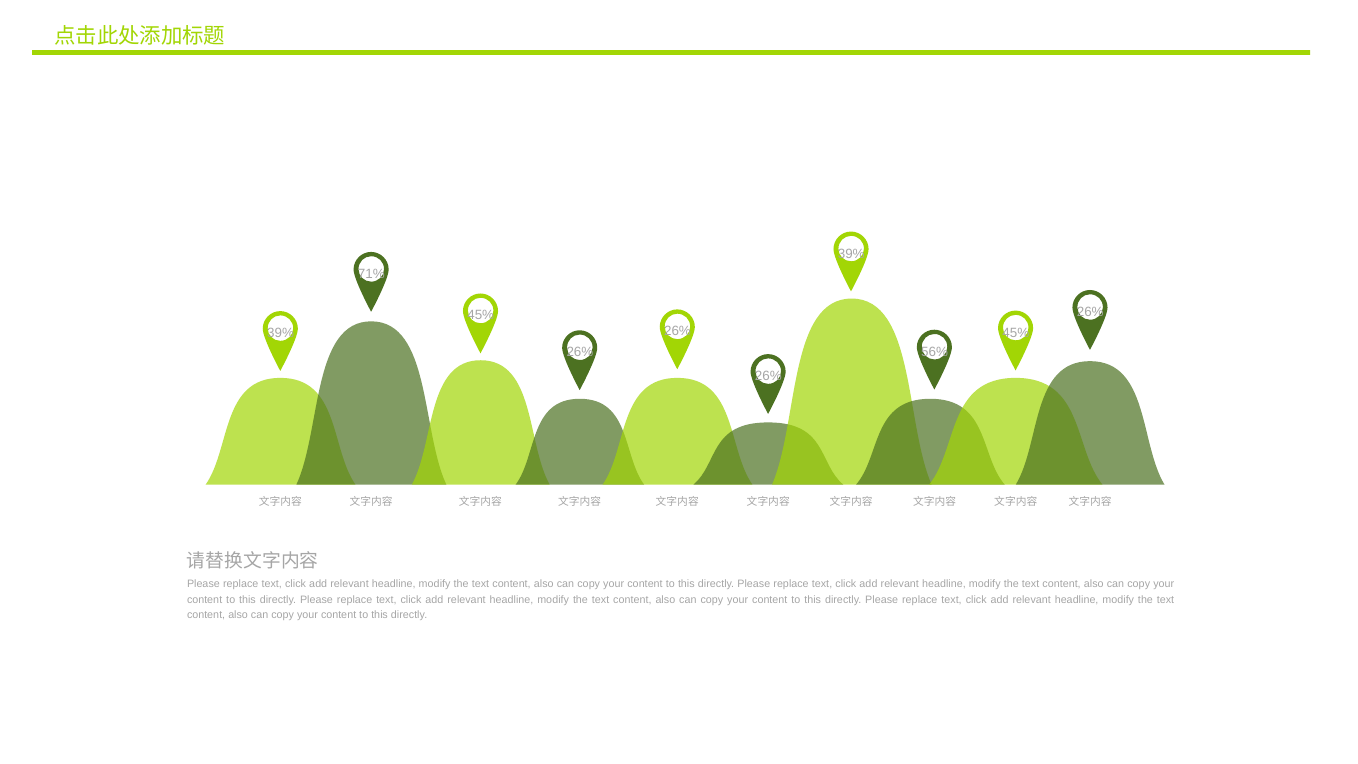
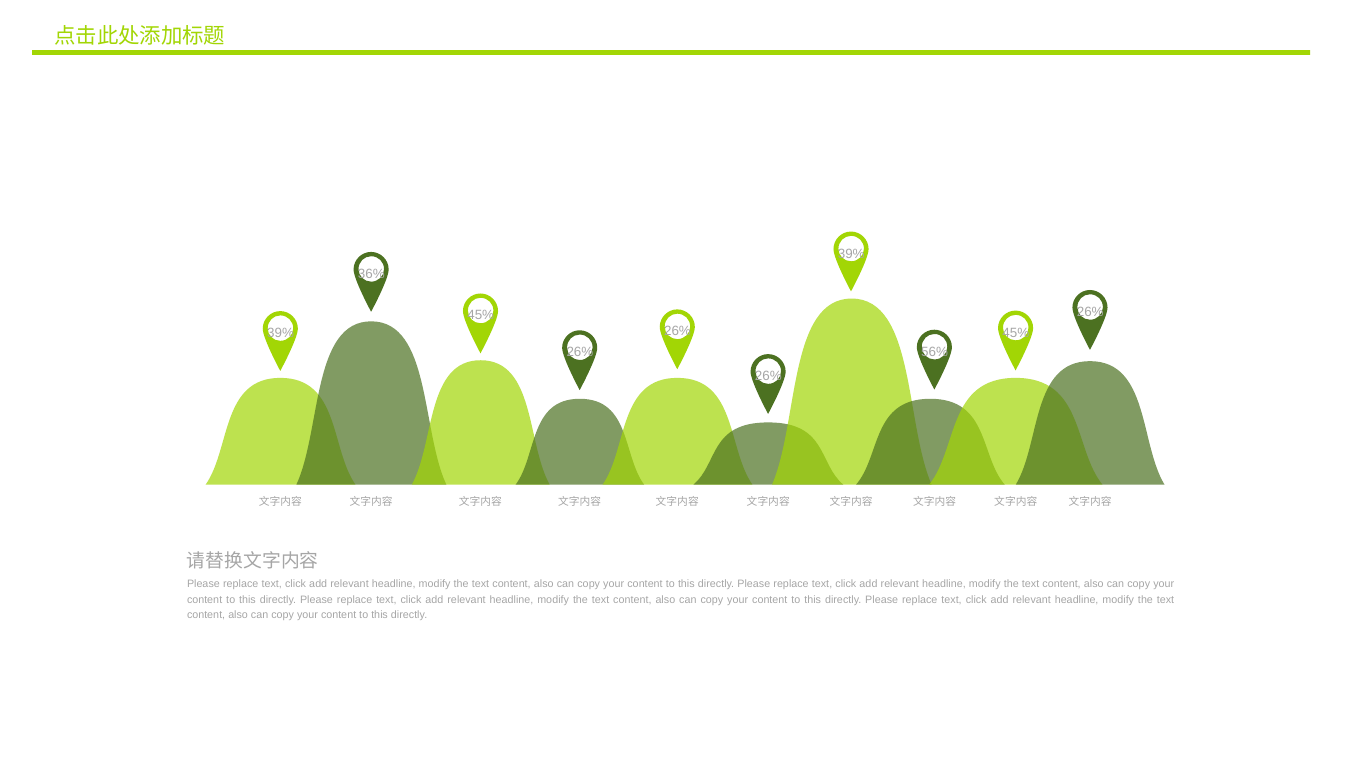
71%: 71% -> 36%
